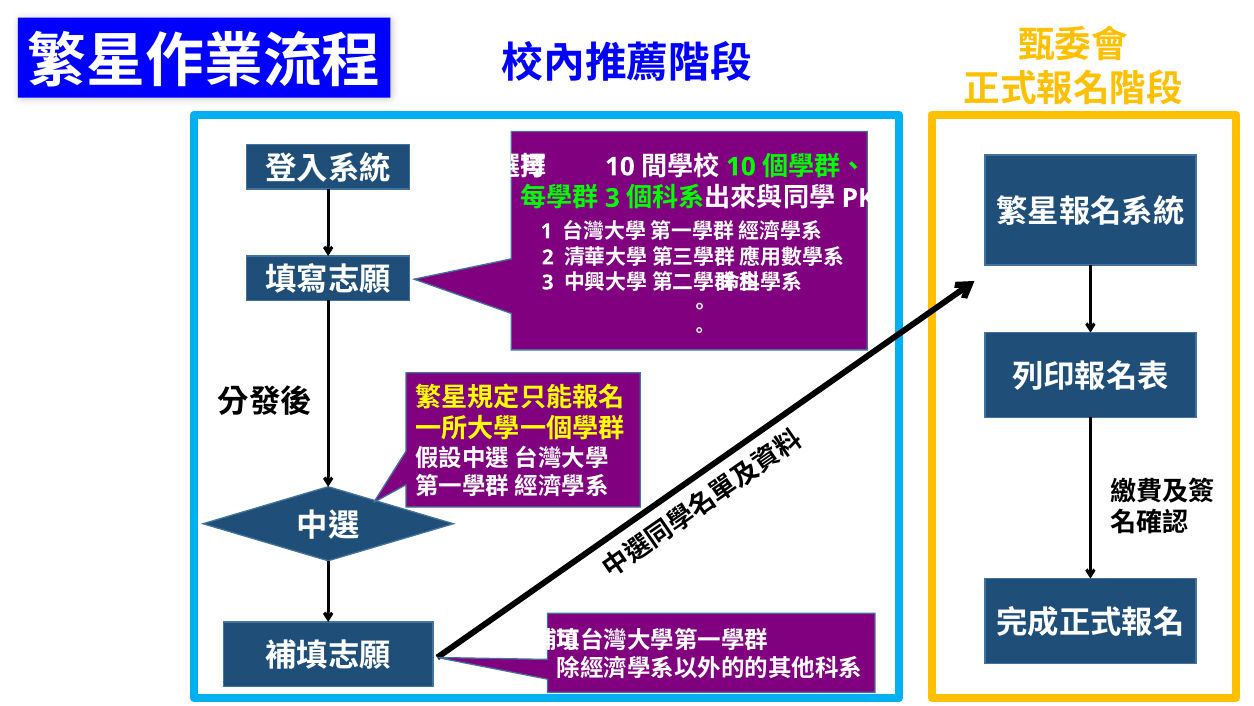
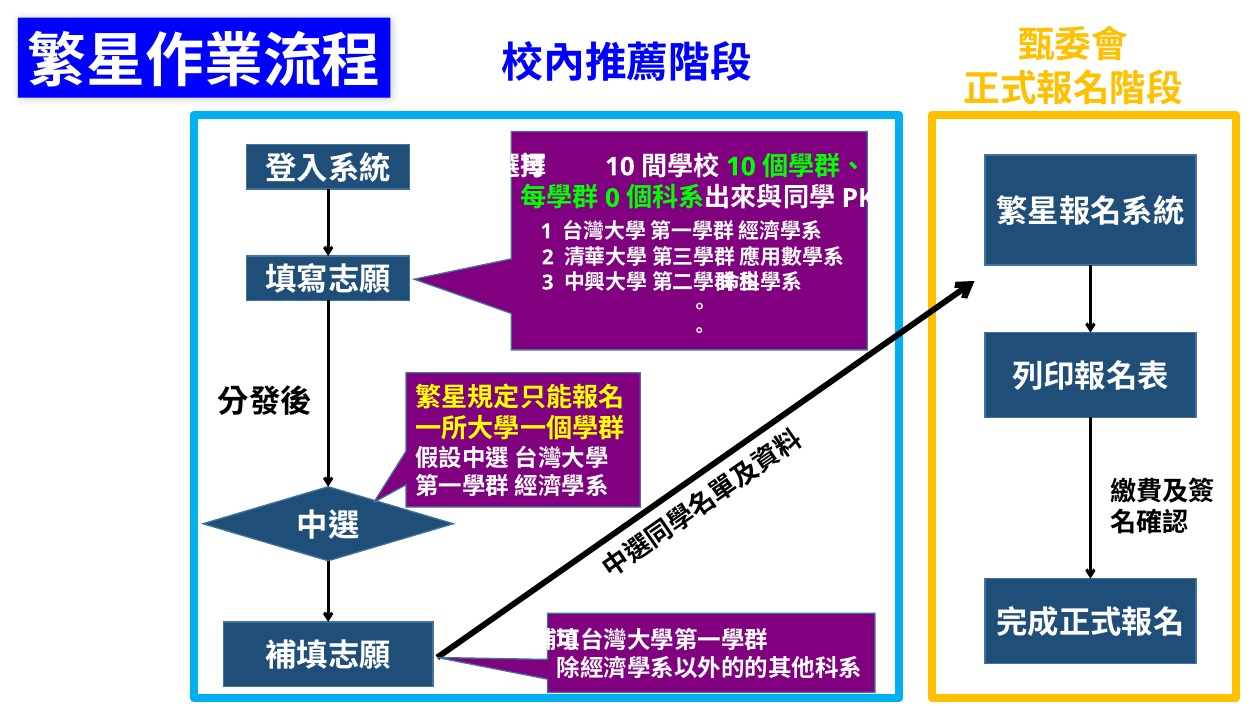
3 at (612, 198): 3 -> 0
